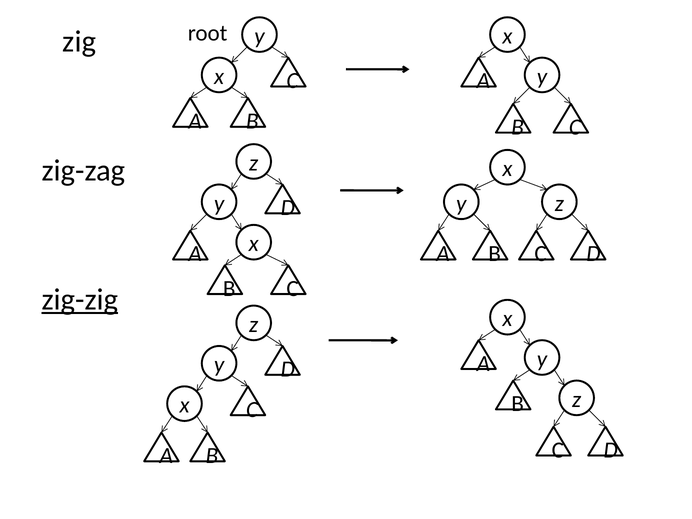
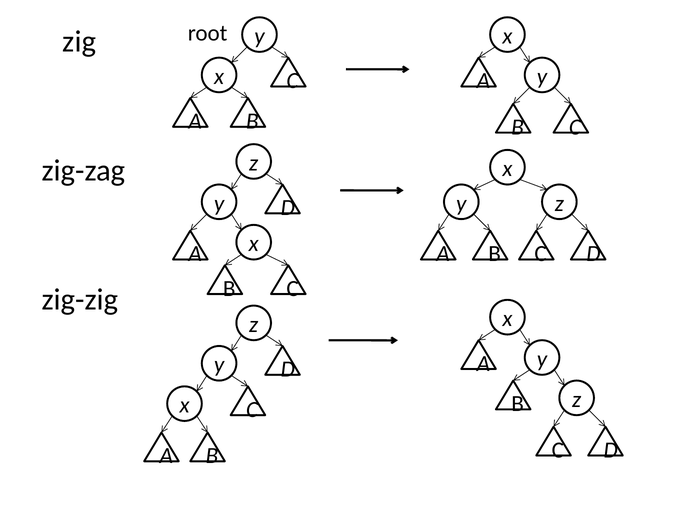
zig-zig underline: present -> none
